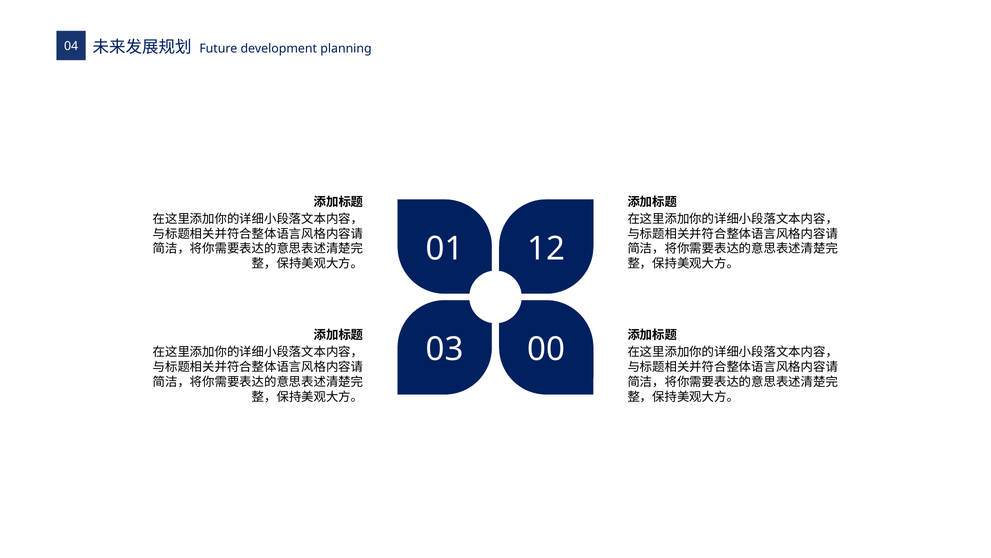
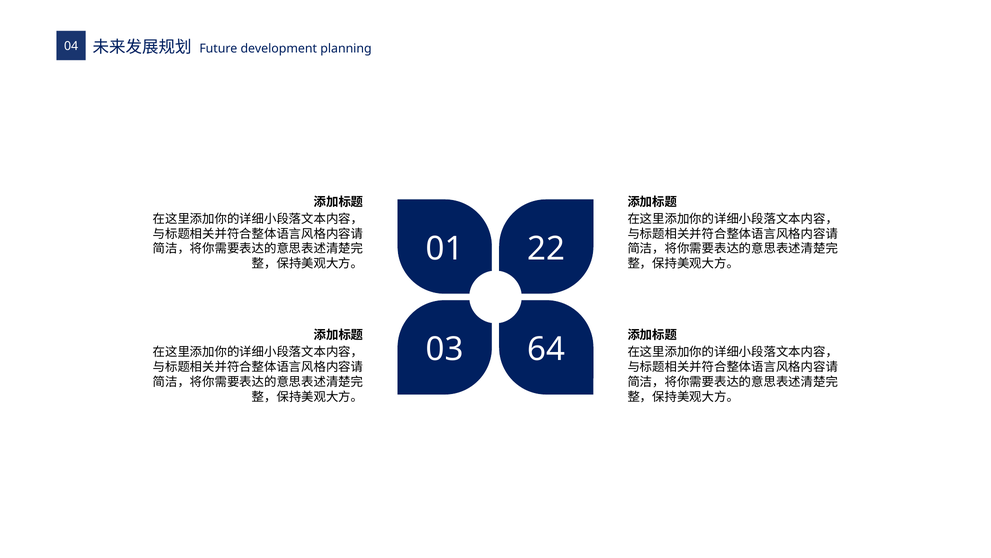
12: 12 -> 22
00: 00 -> 64
